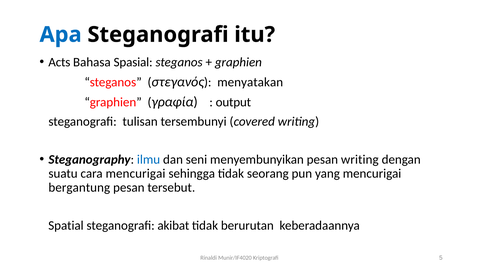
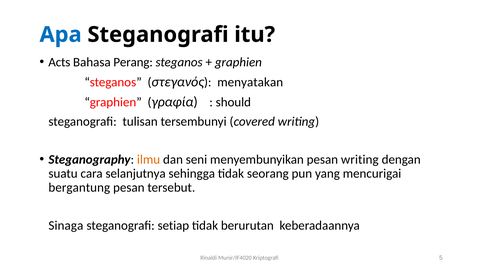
Spasial: Spasial -> Perang
output: output -> should
ilmu colour: blue -> orange
cara mencurigai: mencurigai -> selanjutnya
Spatial: Spatial -> Sinaga
akibat: akibat -> setiap
